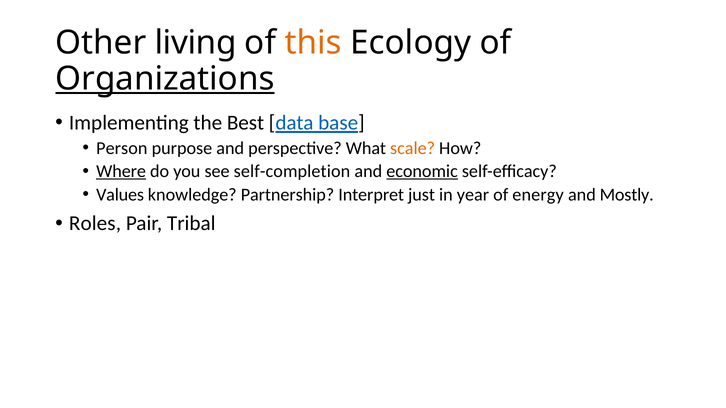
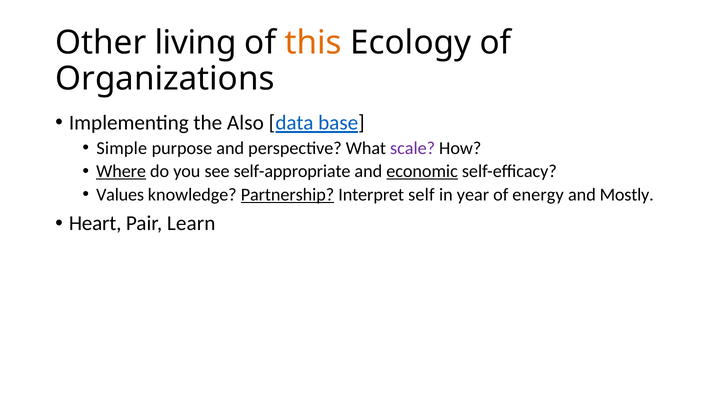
Organizations underline: present -> none
Best: Best -> Also
Person: Person -> Simple
scale colour: orange -> purple
self-completion: self-completion -> self-appropriate
Partnership underline: none -> present
just: just -> self
Roles: Roles -> Heart
Tribal: Tribal -> Learn
